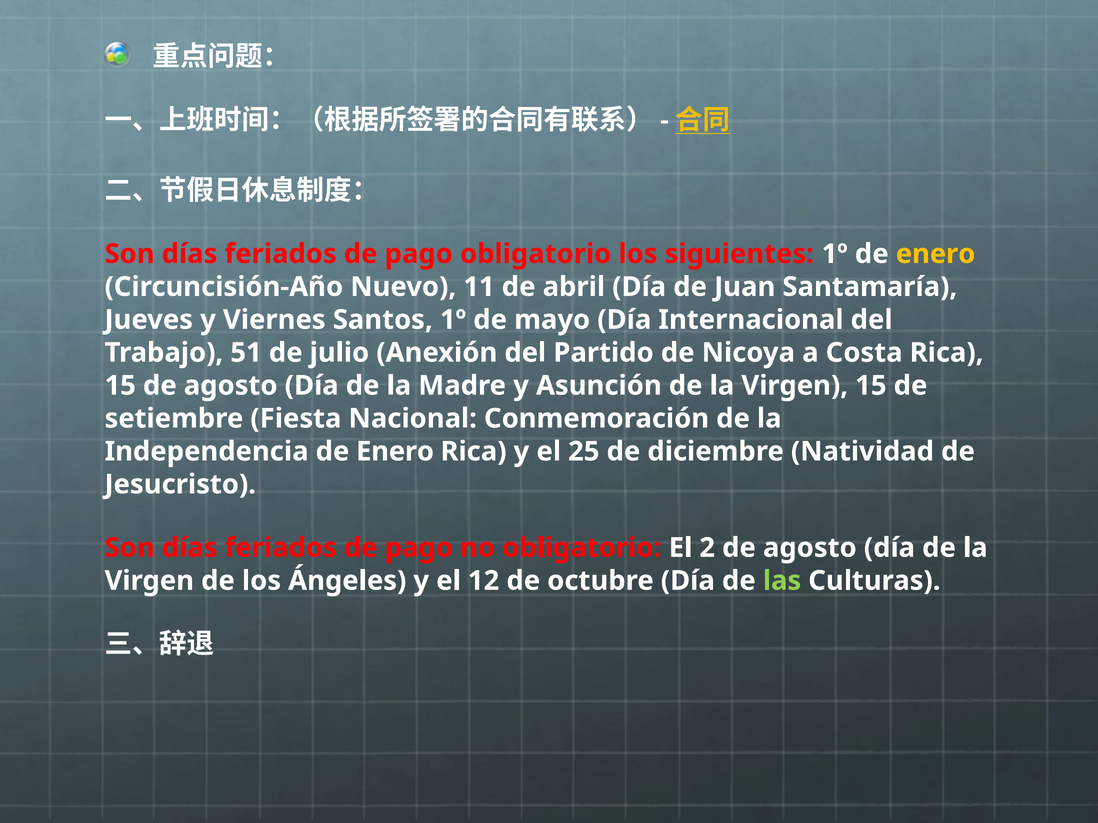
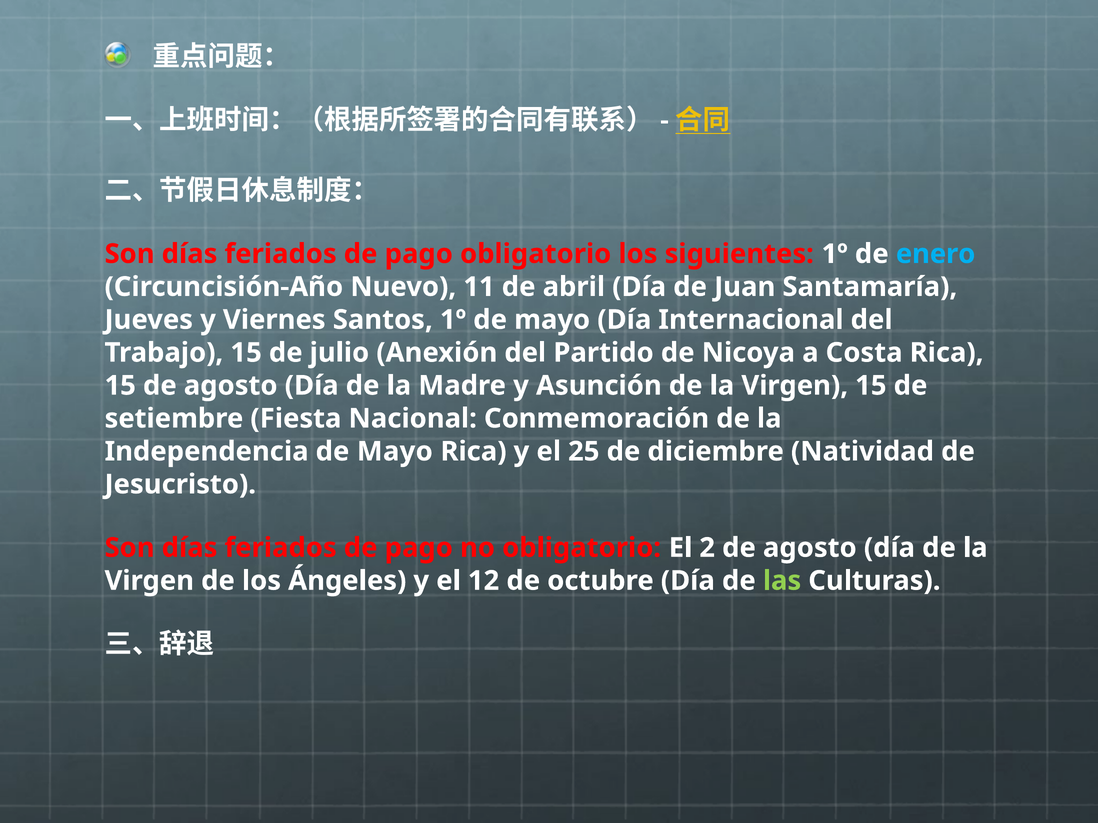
enero at (936, 254) colour: yellow -> light blue
Trabajo 51: 51 -> 15
Independencia de Enero: Enero -> Mayo
